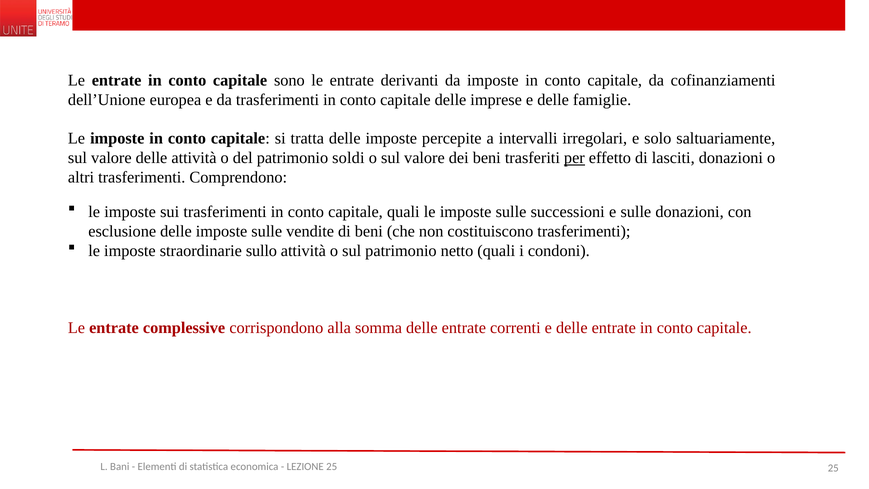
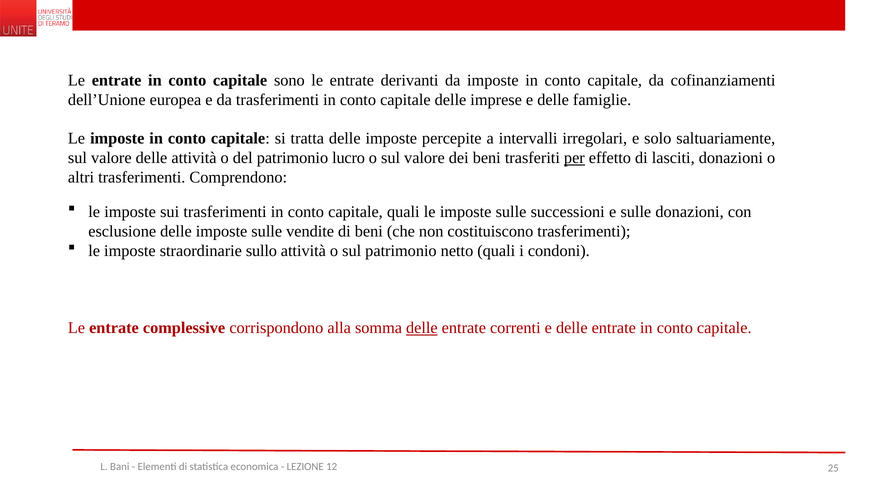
soldi: soldi -> lucro
delle at (422, 328) underline: none -> present
LEZIONE 25: 25 -> 12
